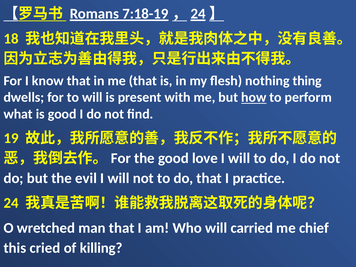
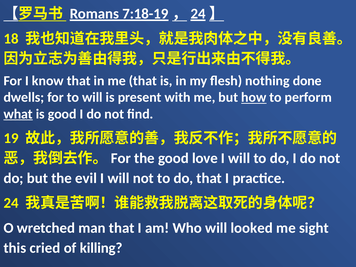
thing: thing -> done
what underline: none -> present
carried: carried -> looked
chief: chief -> sight
